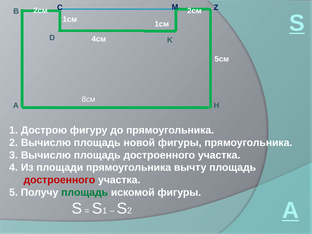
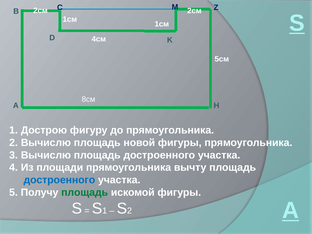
достроенного at (59, 180) colour: red -> blue
